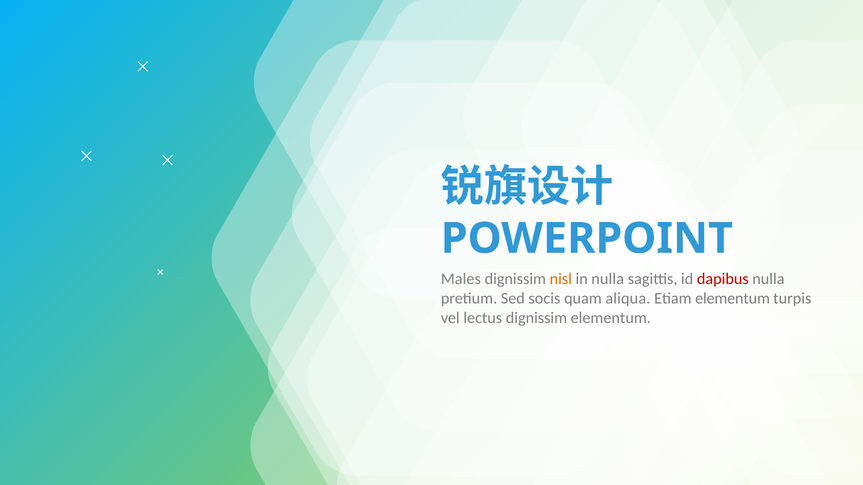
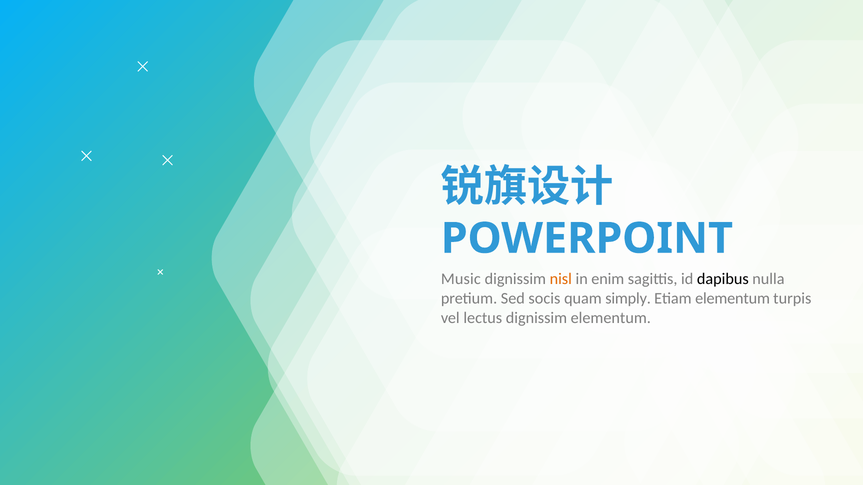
Males: Males -> Music
in nulla: nulla -> enim
dapibus colour: red -> black
aliqua: aliqua -> simply
